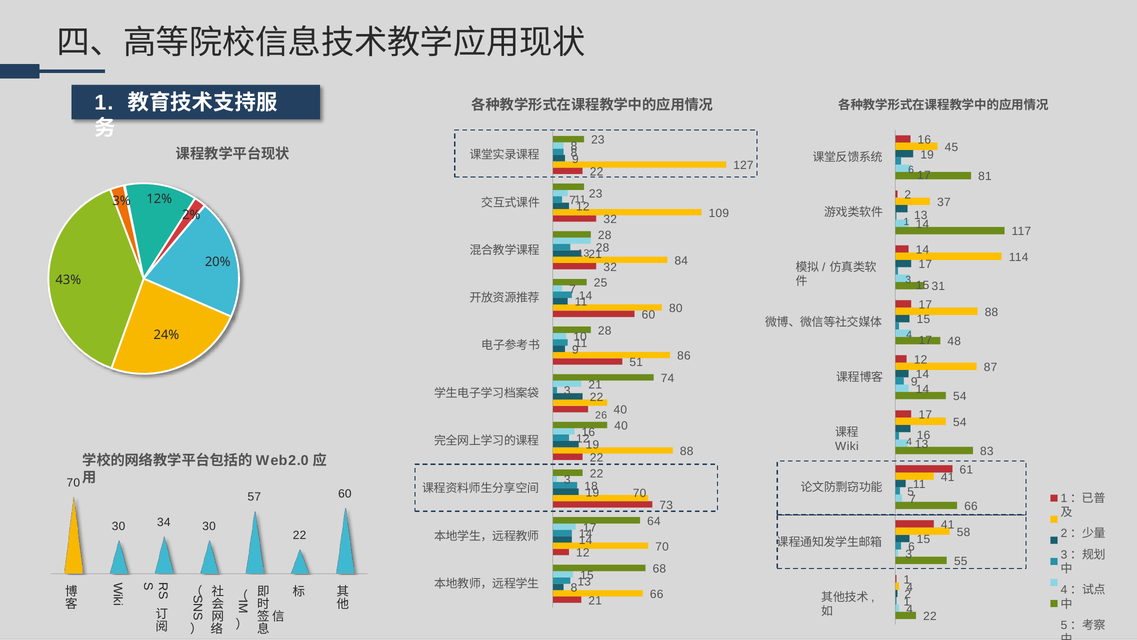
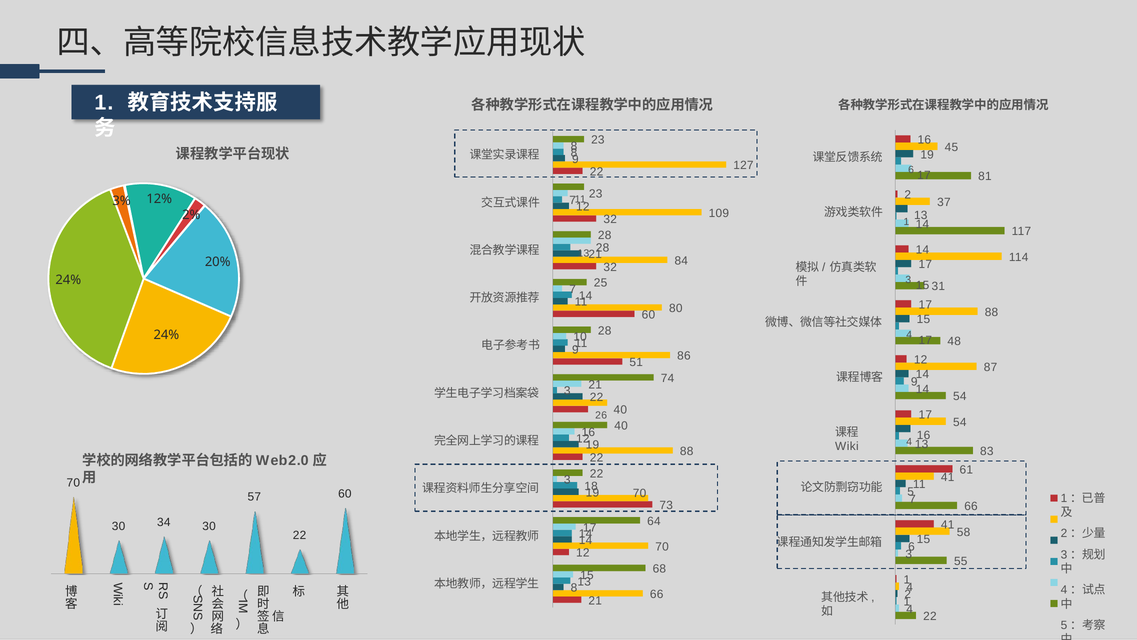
43% at (68, 280): 43% -> 24%
